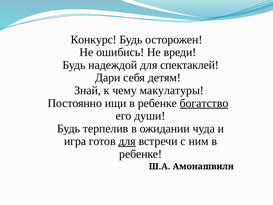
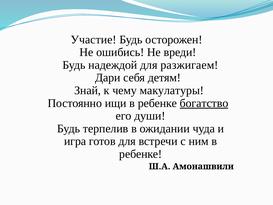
Конкурс: Конкурс -> Участие
спектаклей: спектаклей -> разжигаем
для at (127, 141) underline: present -> none
